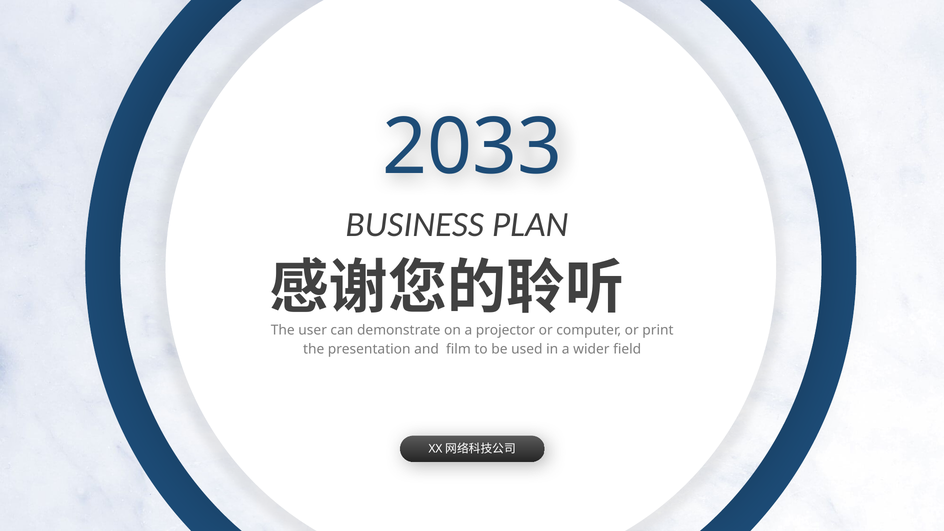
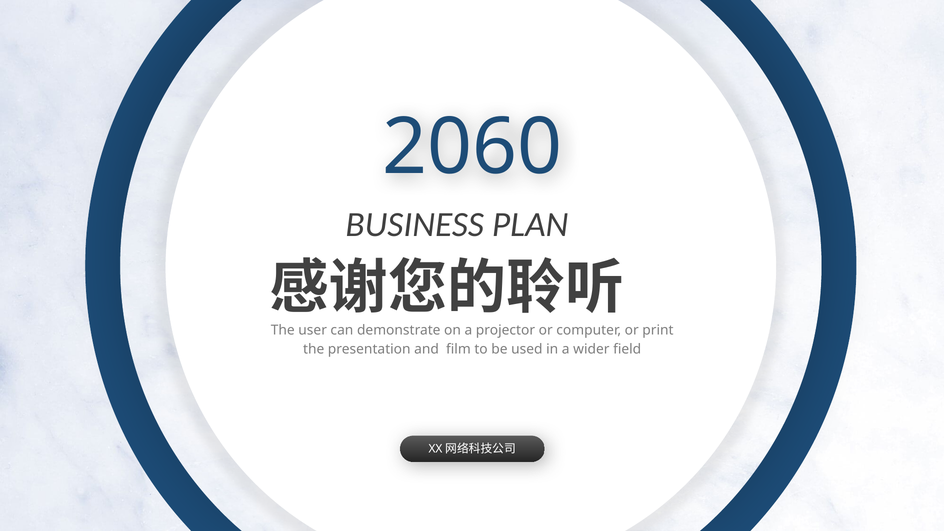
2033: 2033 -> 2060
